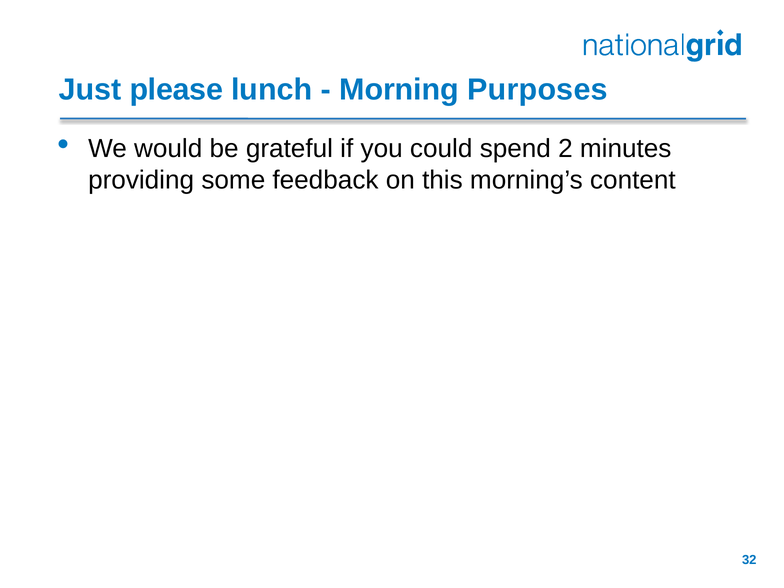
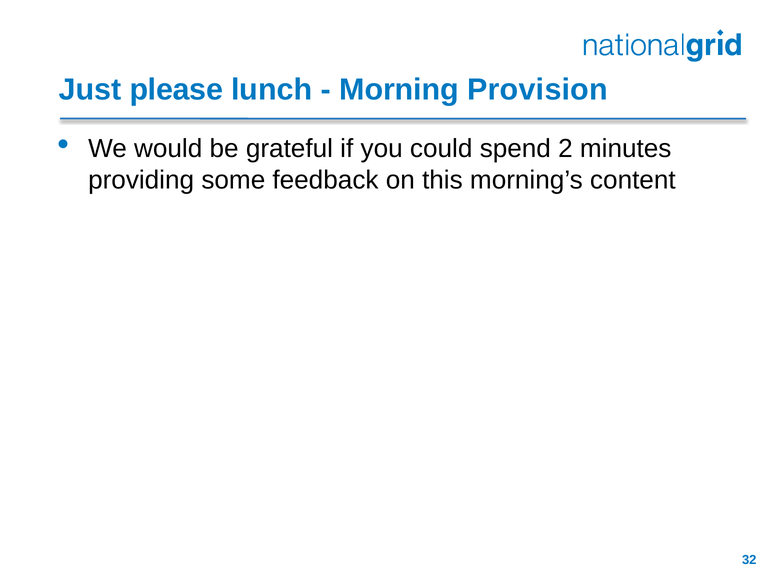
Purposes: Purposes -> Provision
